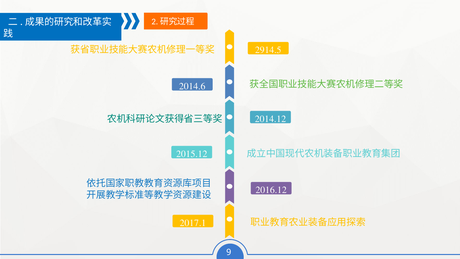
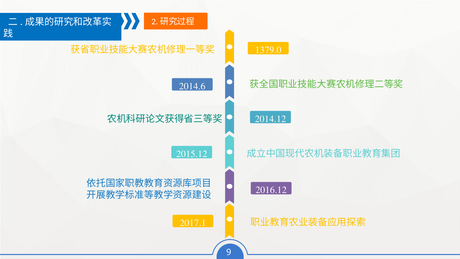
2914.5: 2914.5 -> 1379.0
